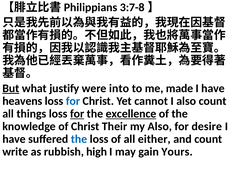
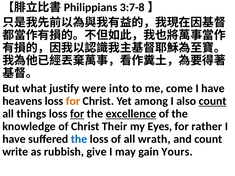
But underline: present -> none
made: made -> come
for at (73, 101) colour: blue -> orange
cannot: cannot -> among
count at (213, 101) underline: none -> present
my Also: Also -> Eyes
desire: desire -> rather
either: either -> wrath
high: high -> give
